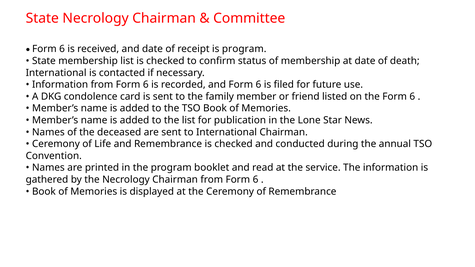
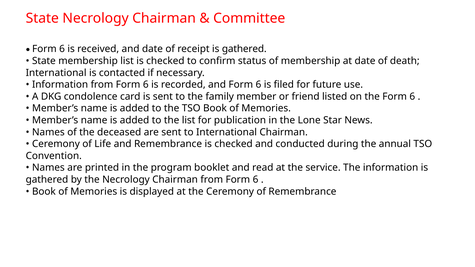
receipt is program: program -> gathered
